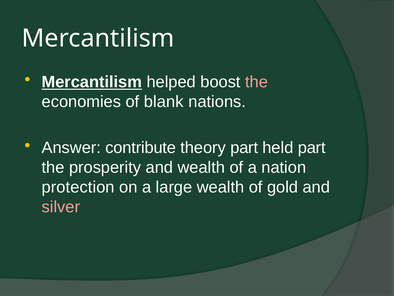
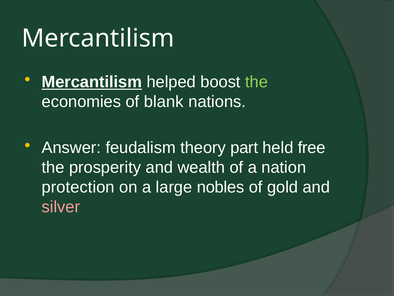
the at (256, 82) colour: pink -> light green
contribute: contribute -> feudalism
held part: part -> free
large wealth: wealth -> nobles
